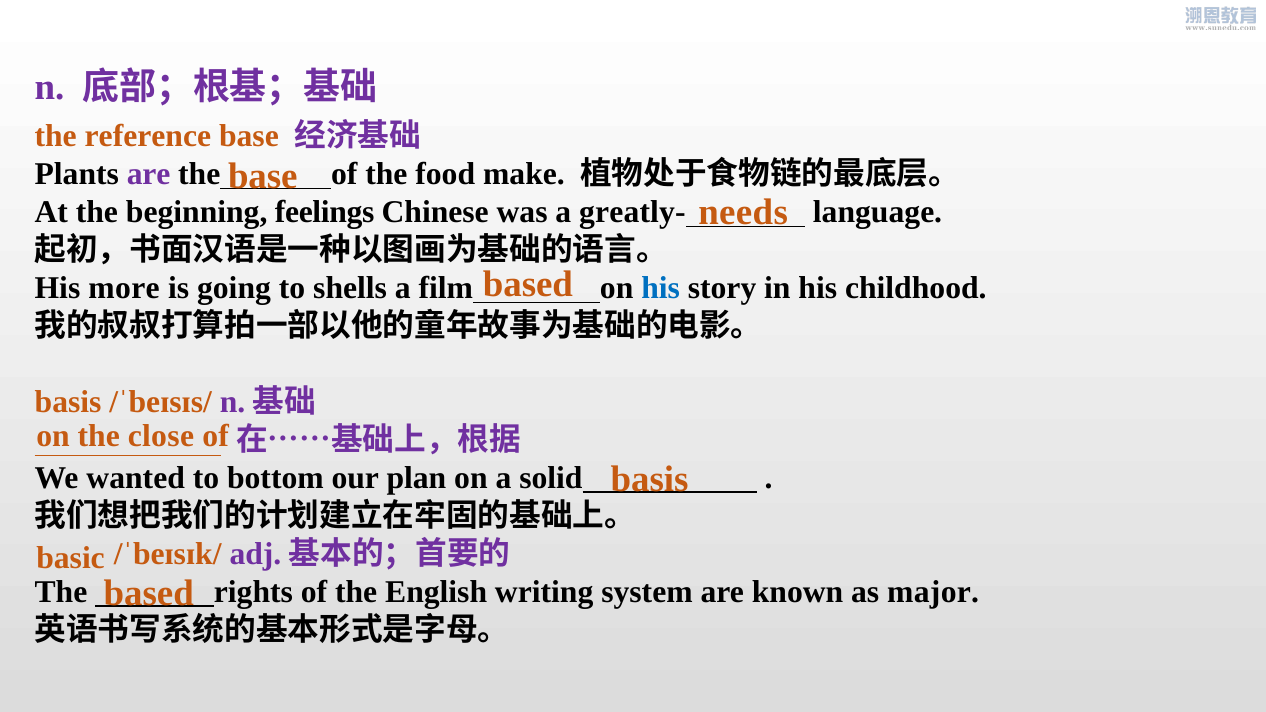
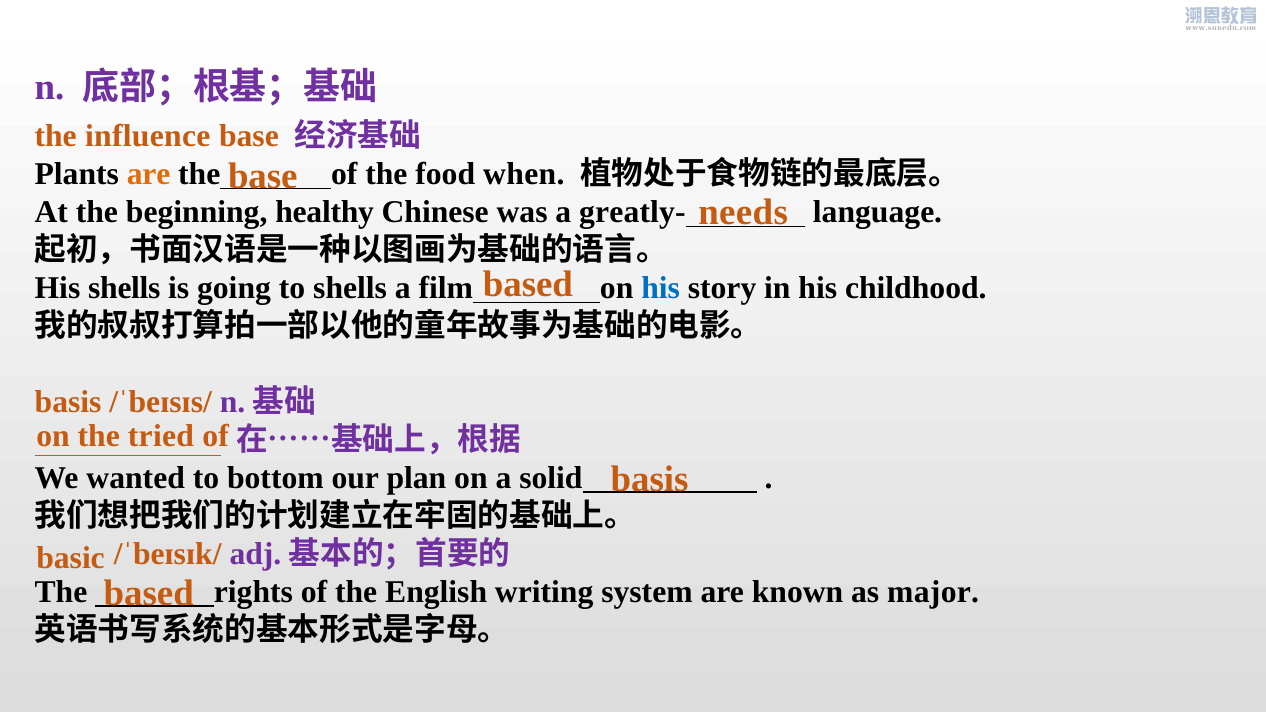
reference: reference -> influence
are at (149, 175) colour: purple -> orange
make: make -> when
feelings: feelings -> healthy
His more: more -> shells
close: close -> tried
